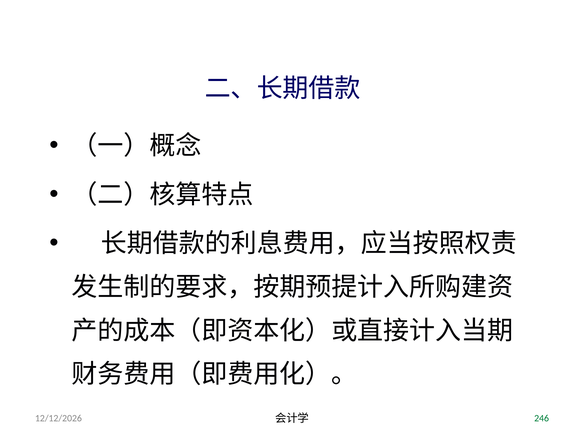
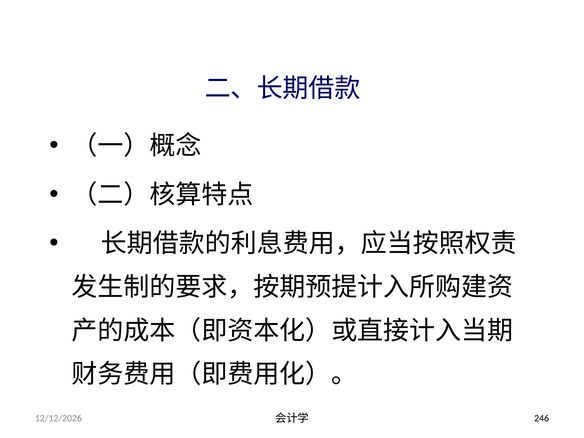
246 colour: green -> black
